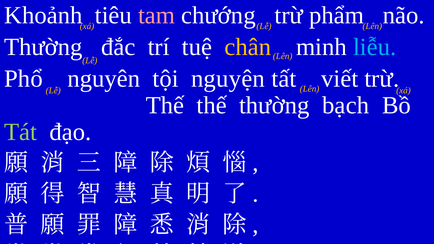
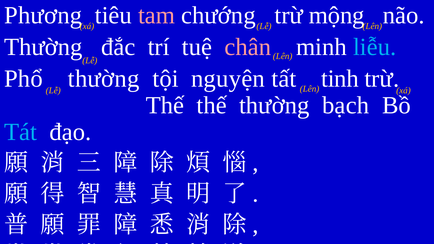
Khoảnh: Khoảnh -> Phương
phẩm: phẩm -> mộng
chân colour: yellow -> pink
Phổ nguyên: nguyên -> thường
viết: viết -> tinh
Tát colour: light green -> light blue
